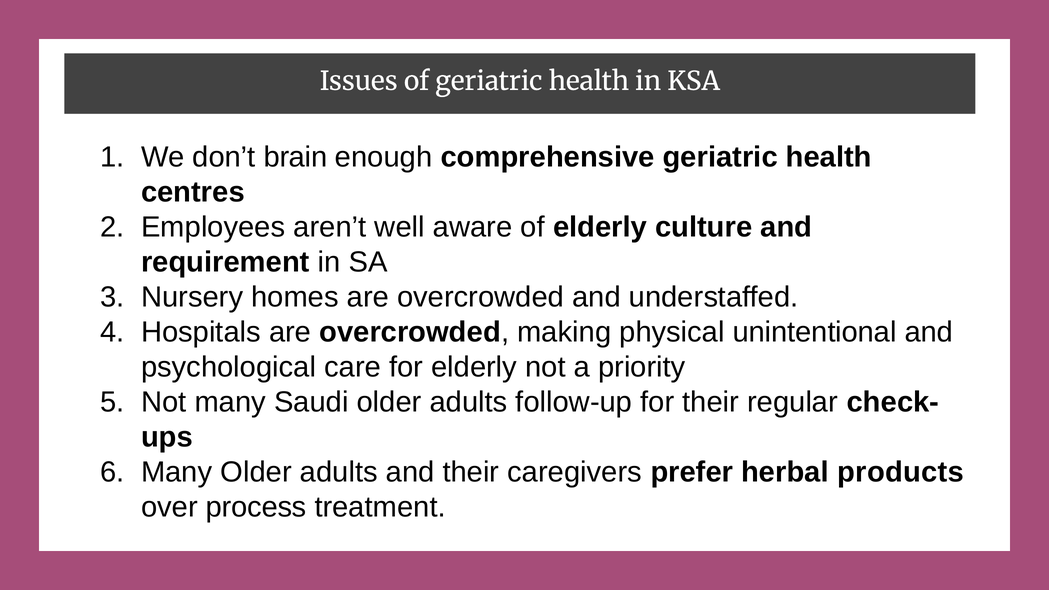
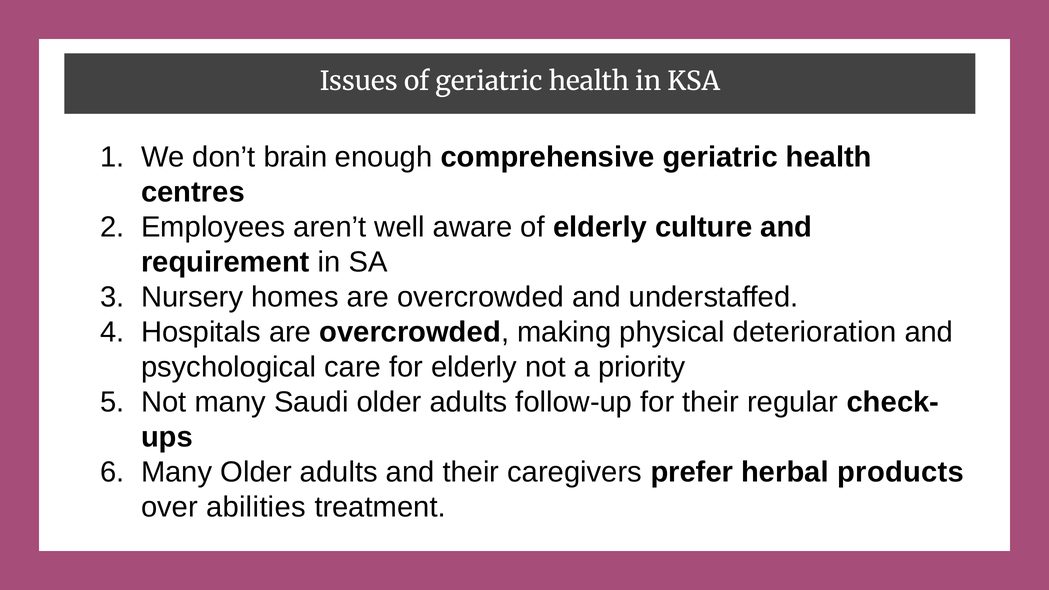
unintentional: unintentional -> deterioration
process: process -> abilities
